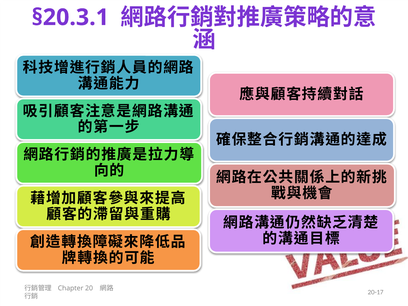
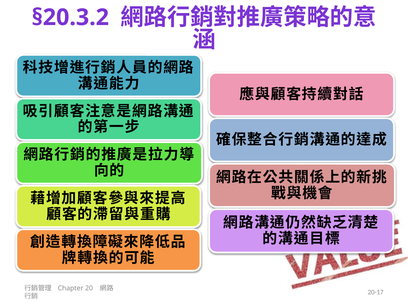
§20.3.1: §20.3.1 -> §20.3.2
